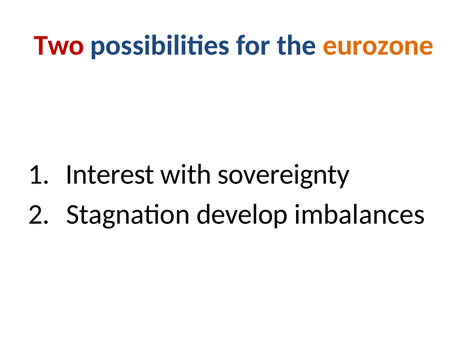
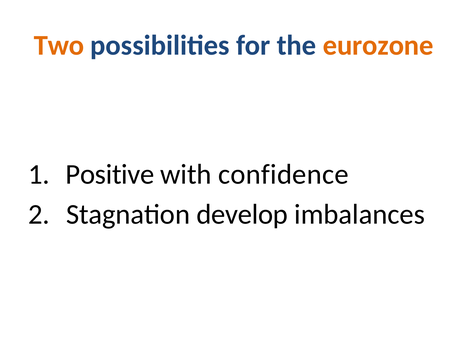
Two colour: red -> orange
Interest: Interest -> Positive
sovereignty: sovereignty -> confidence
